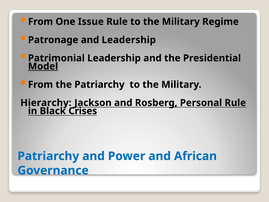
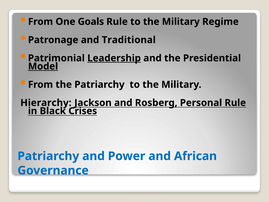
Issue: Issue -> Goals
and Leadership: Leadership -> Traditional
Leadership at (114, 58) underline: none -> present
